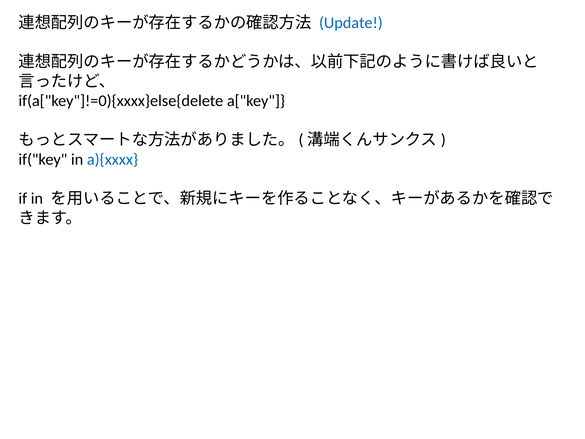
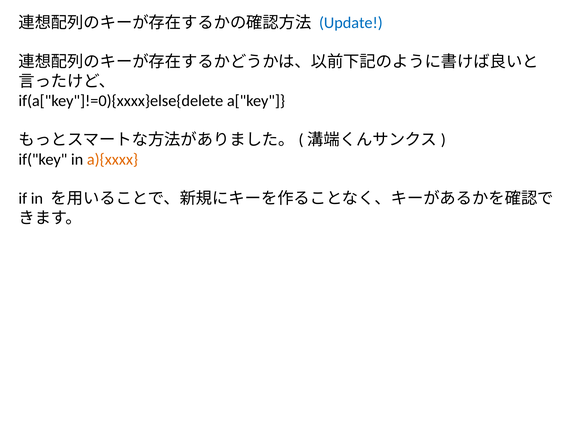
a){xxxx colour: blue -> orange
